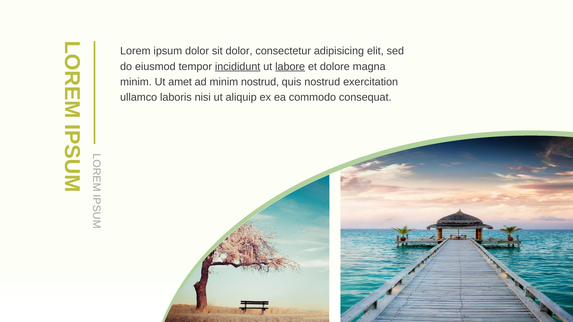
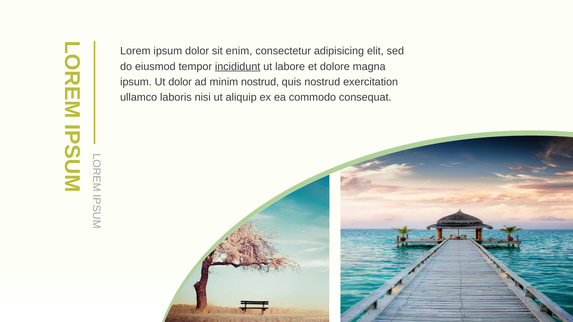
sit dolor: dolor -> enim
labore underline: present -> none
minim at (136, 82): minim -> ipsum
Ut amet: amet -> dolor
